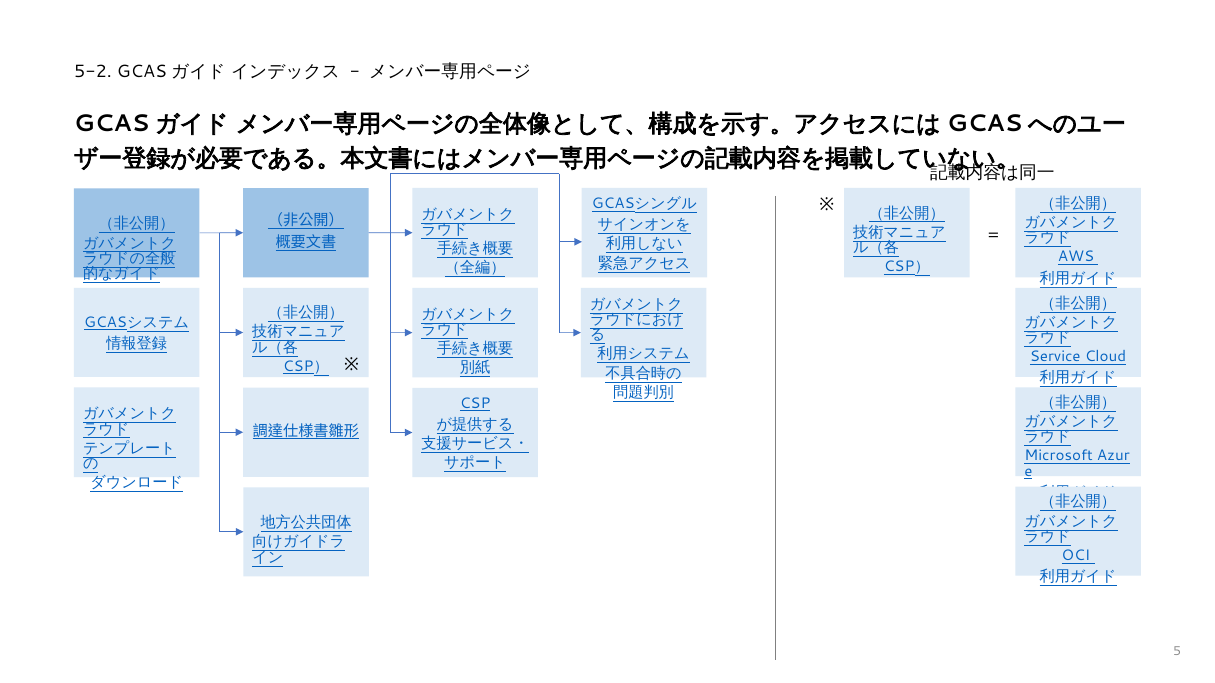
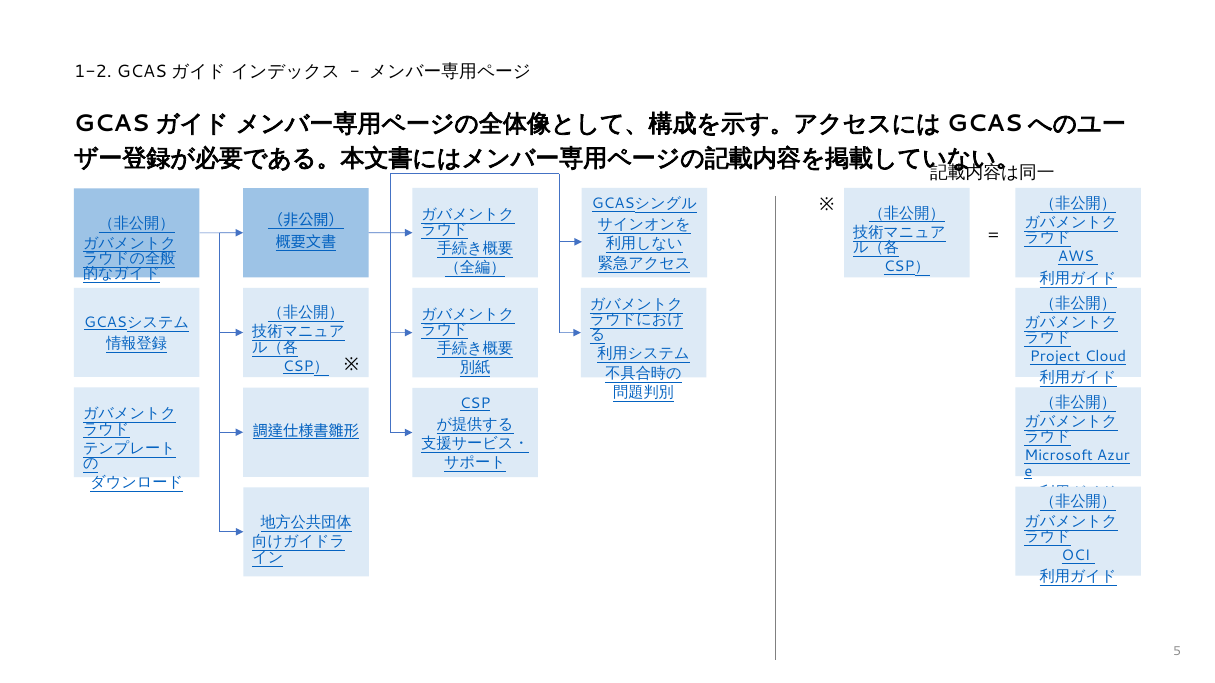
5-2: 5-2 -> 1-2
Service: Service -> Project
